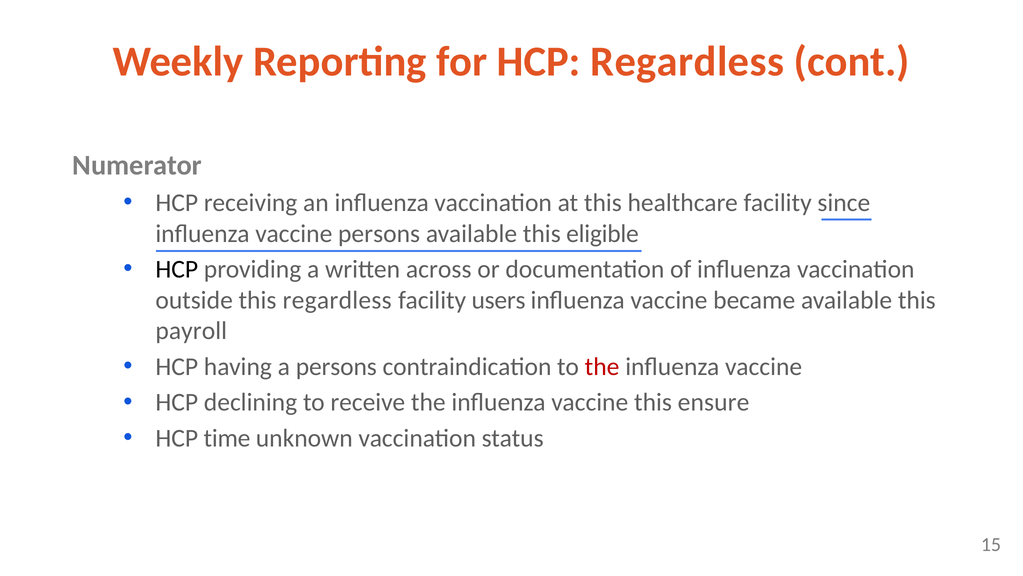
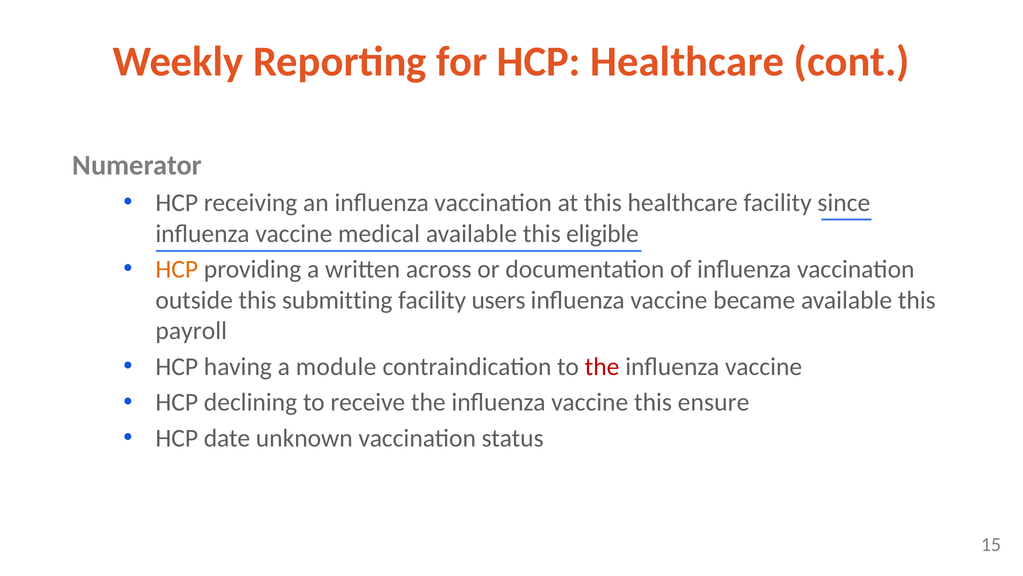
HCP Regardless: Regardless -> Healthcare
vaccine persons: persons -> medical
HCP at (177, 269) colour: black -> orange
this regardless: regardless -> submitting
a persons: persons -> module
time: time -> date
